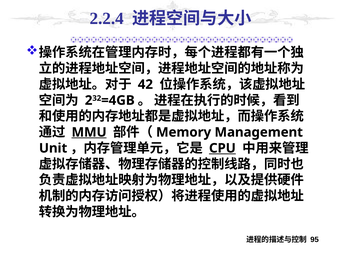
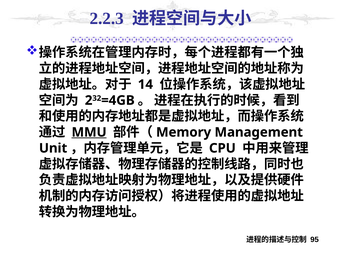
2.2.4: 2.2.4 -> 2.2.3
42: 42 -> 14
CPU underline: present -> none
